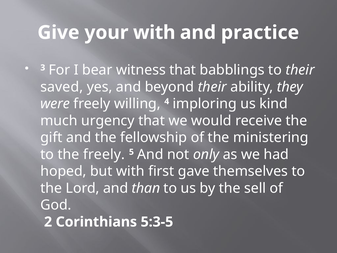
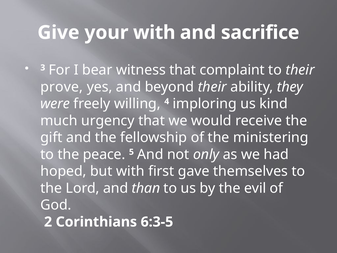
practice: practice -> sacrifice
babblings: babblings -> complaint
saved: saved -> prove
the freely: freely -> peace
sell: sell -> evil
5:3-5: 5:3-5 -> 6:3-5
